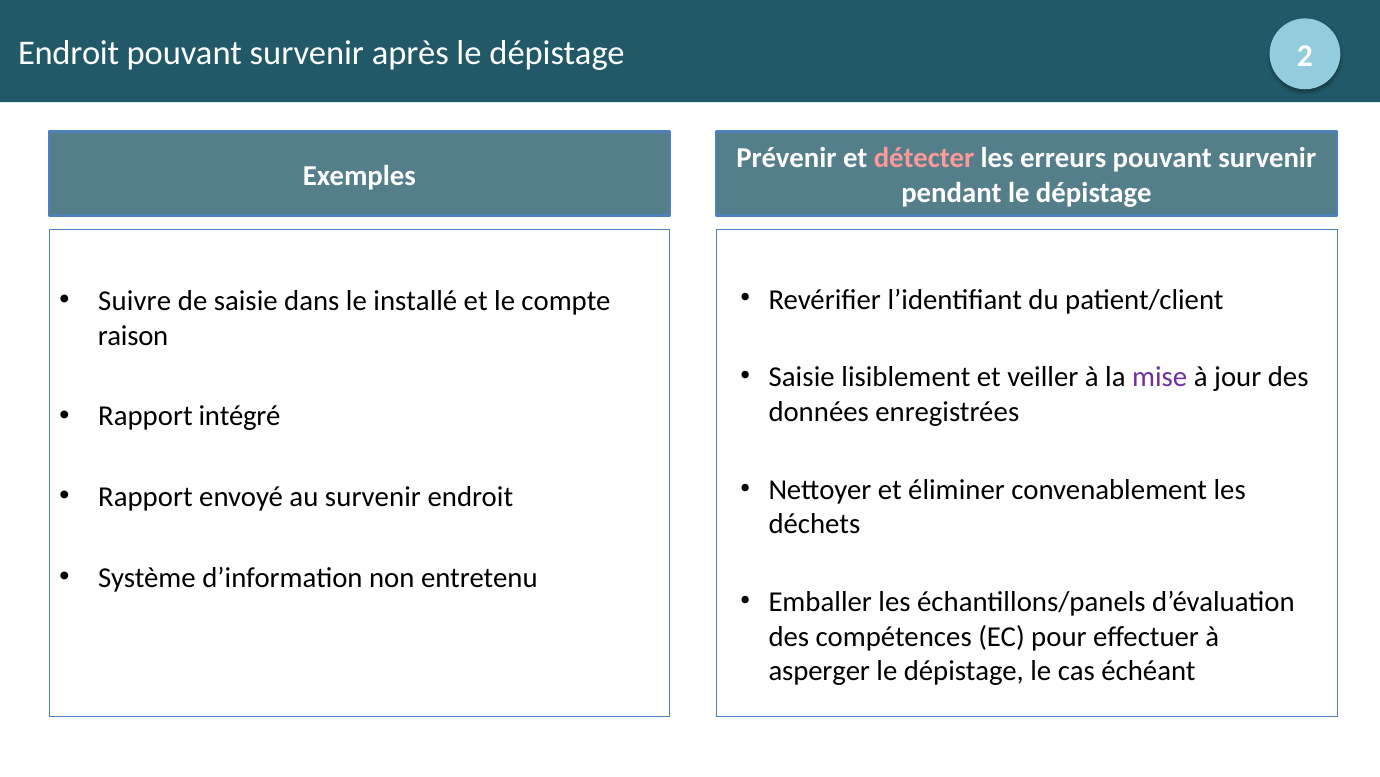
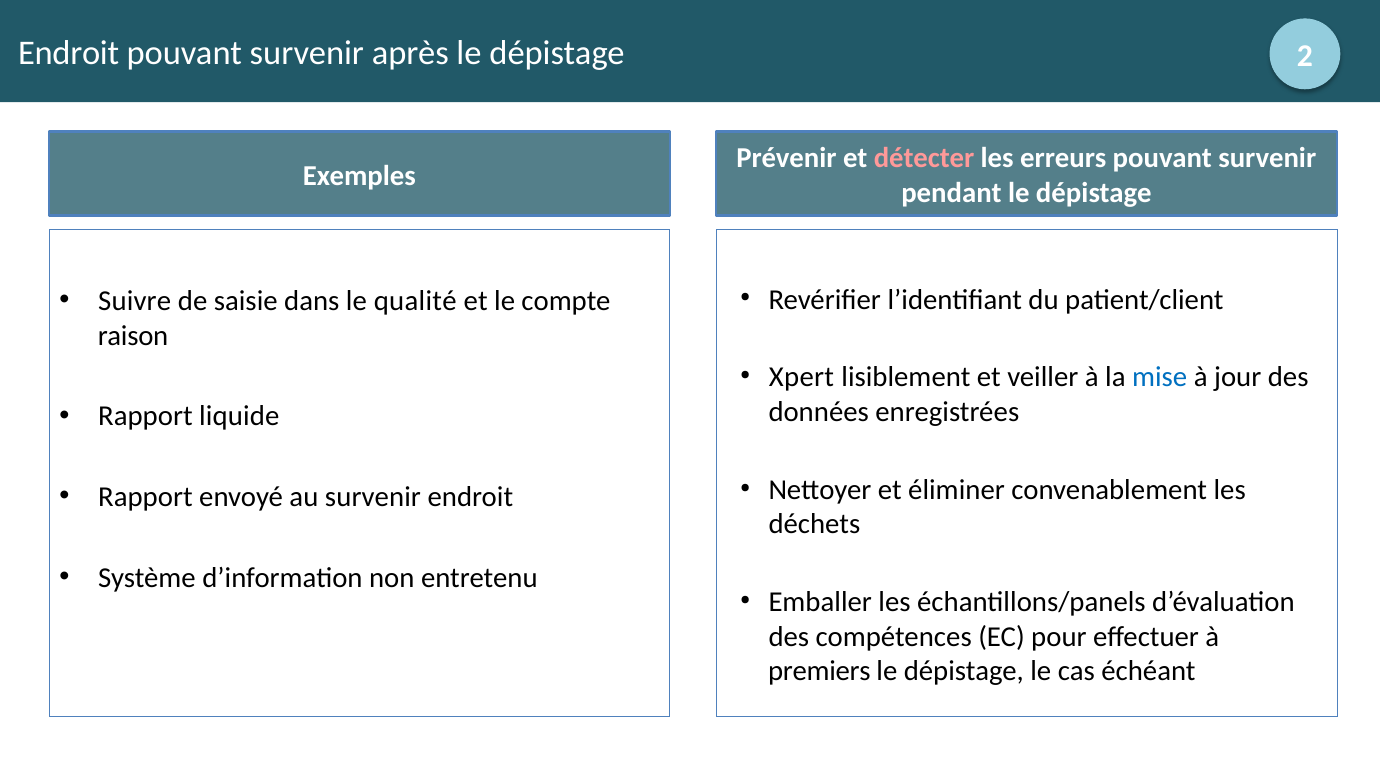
installé: installé -> qualité
Saisie at (802, 377): Saisie -> Xpert
mise colour: purple -> blue
intégré: intégré -> liquide
asperger: asperger -> premiers
